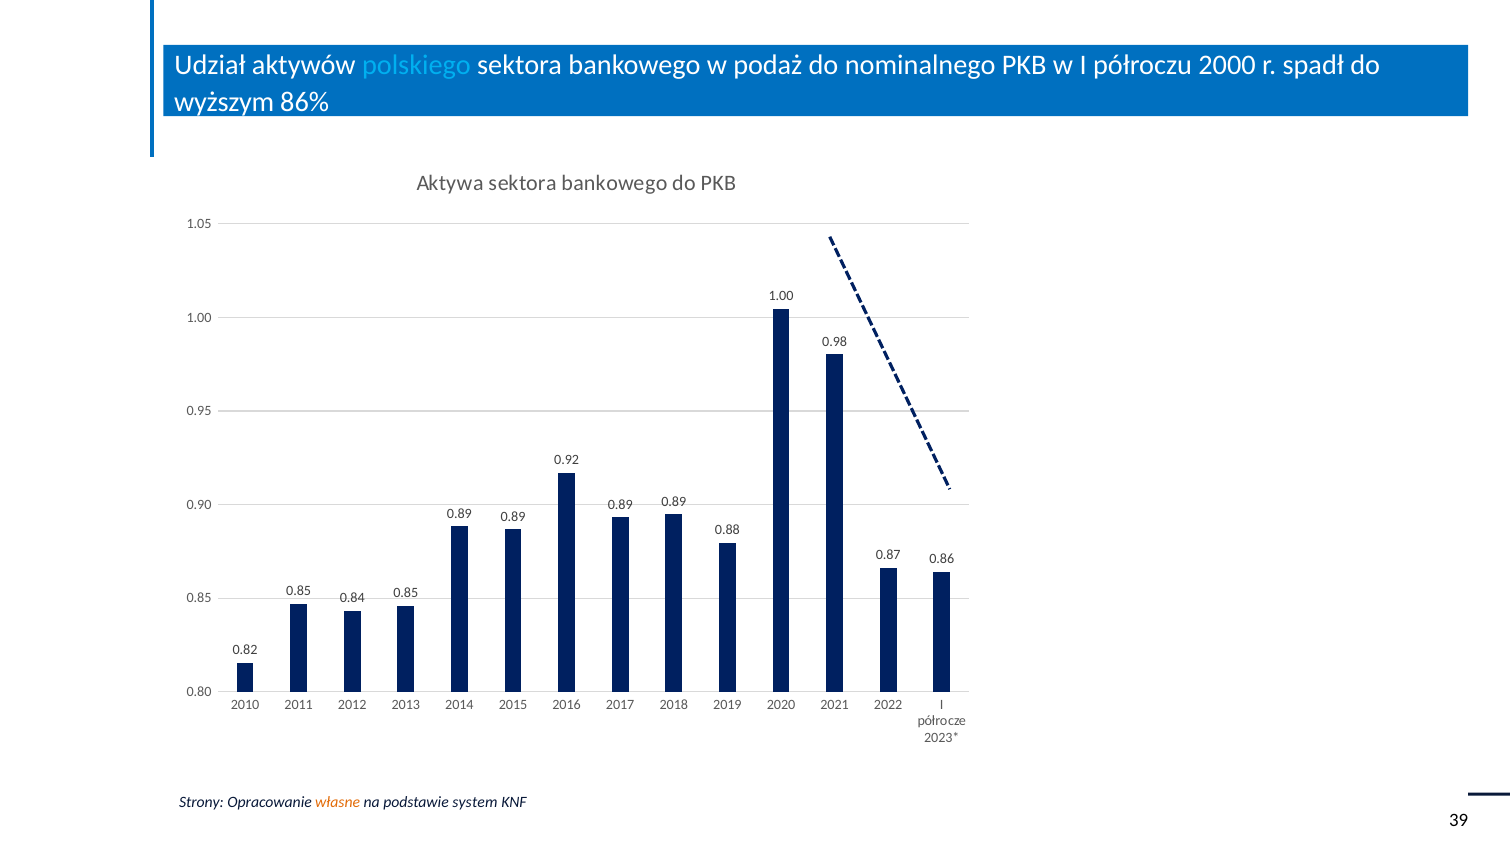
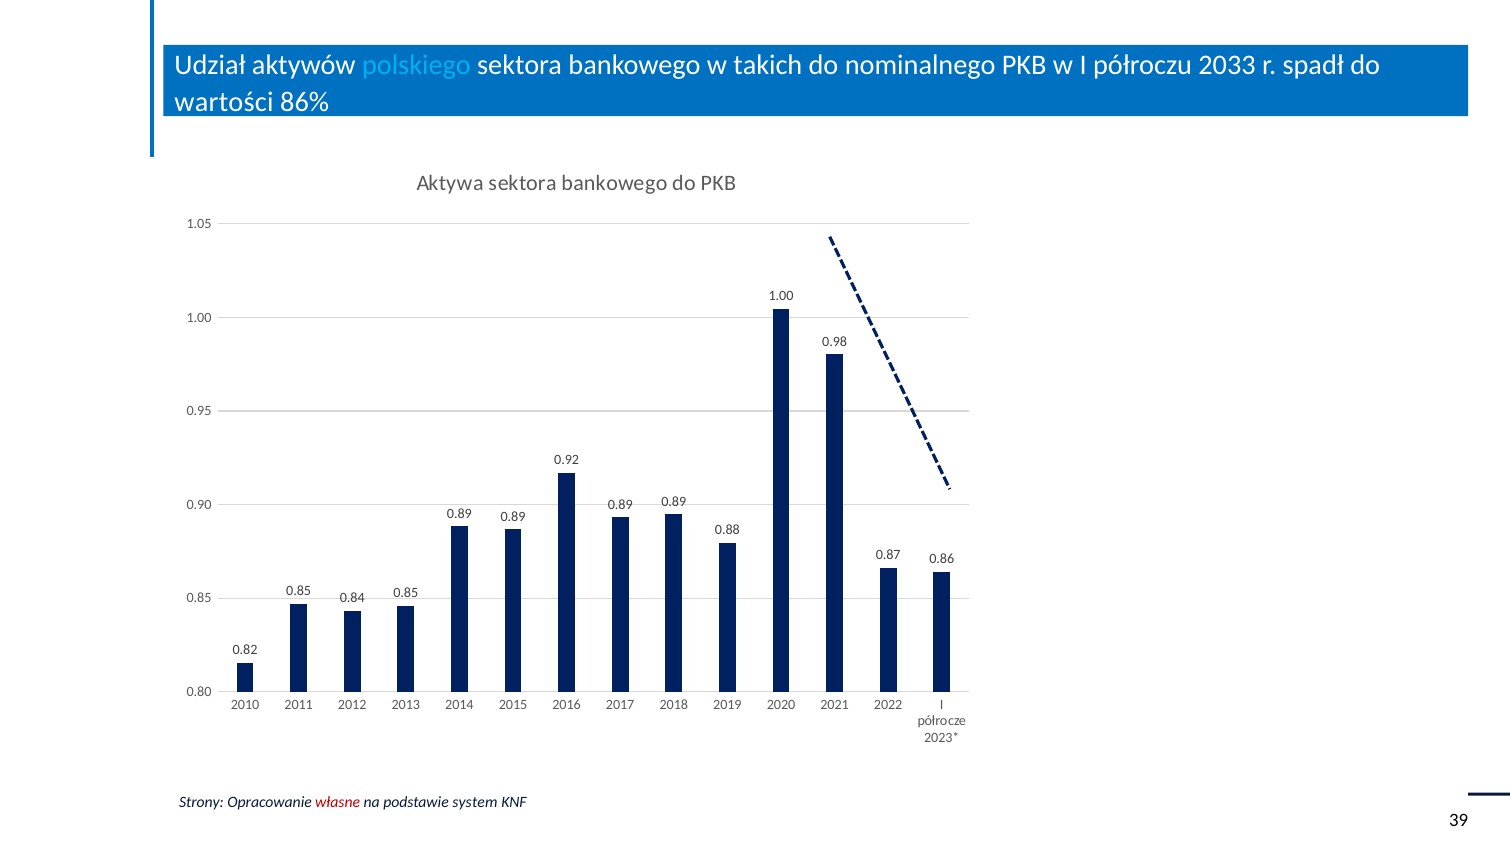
podaż: podaż -> takich
2000: 2000 -> 2033
wyższym: wyższym -> wartości
własne colour: orange -> red
